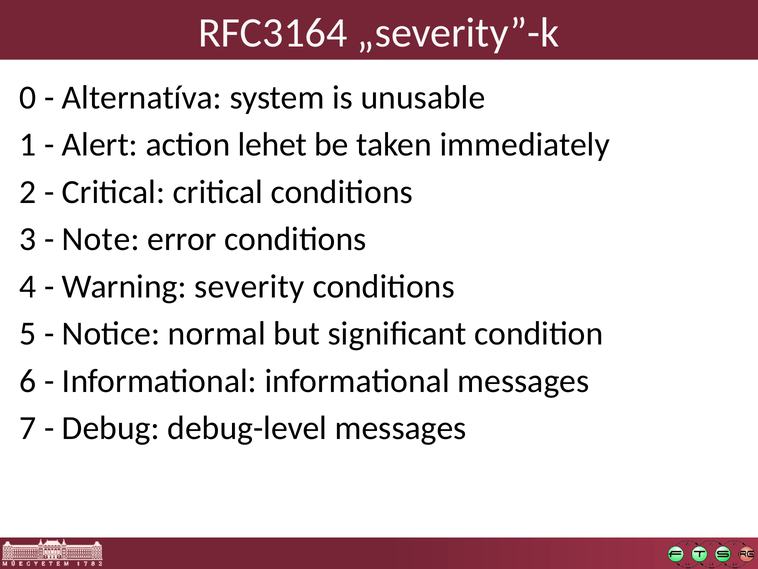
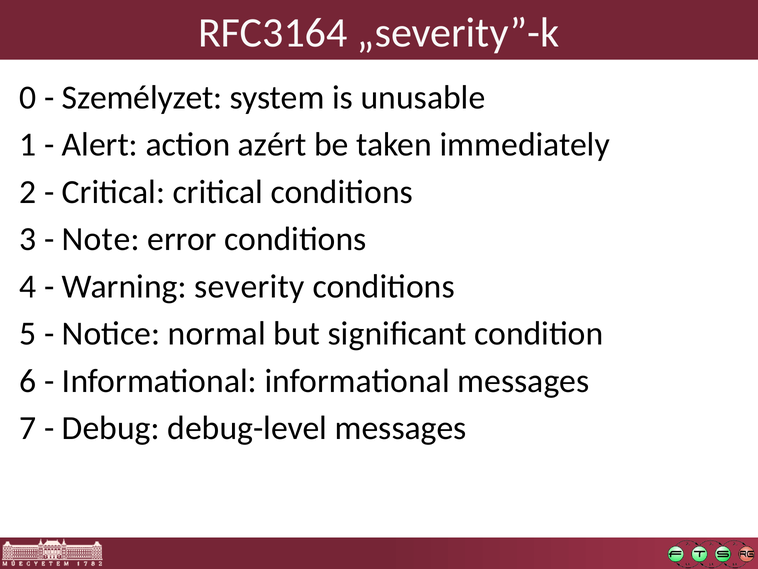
Alternatíva: Alternatíva -> Személyzet
lehet: lehet -> azért
